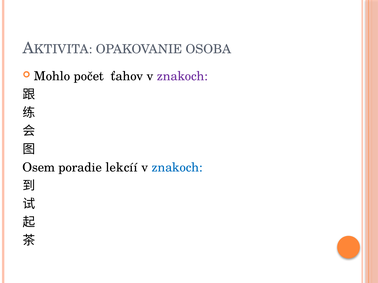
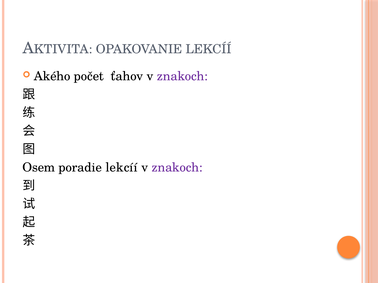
OPAKOVANIE OSOBA: OSOBA -> LEKCÍÍ
Mohlo: Mohlo -> Akého
znakoch at (177, 168) colour: blue -> purple
